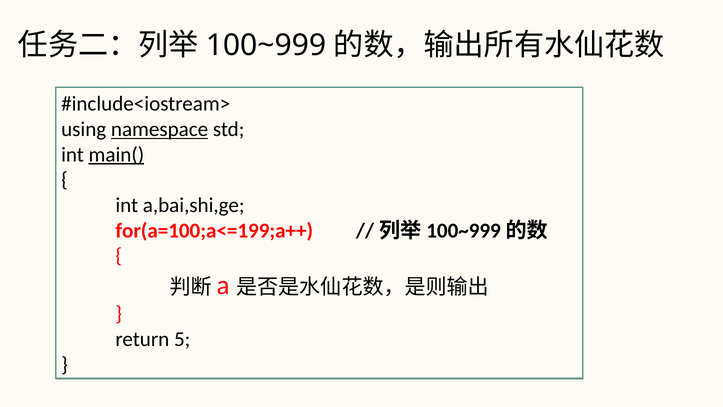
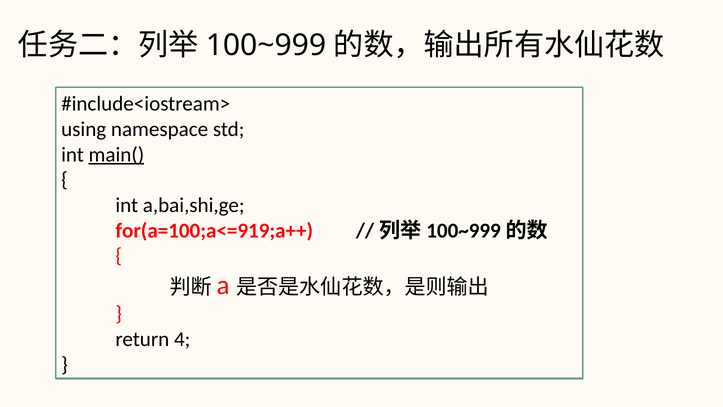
namespace underline: present -> none
for(a=100;a<=199;a++: for(a=100;a<=199;a++ -> for(a=100;a<=919;a++
5: 5 -> 4
